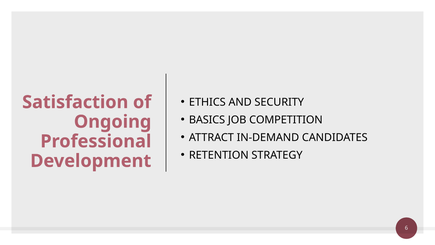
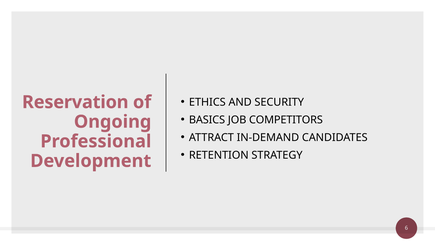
Satisfaction: Satisfaction -> Reservation
COMPETITION: COMPETITION -> COMPETITORS
